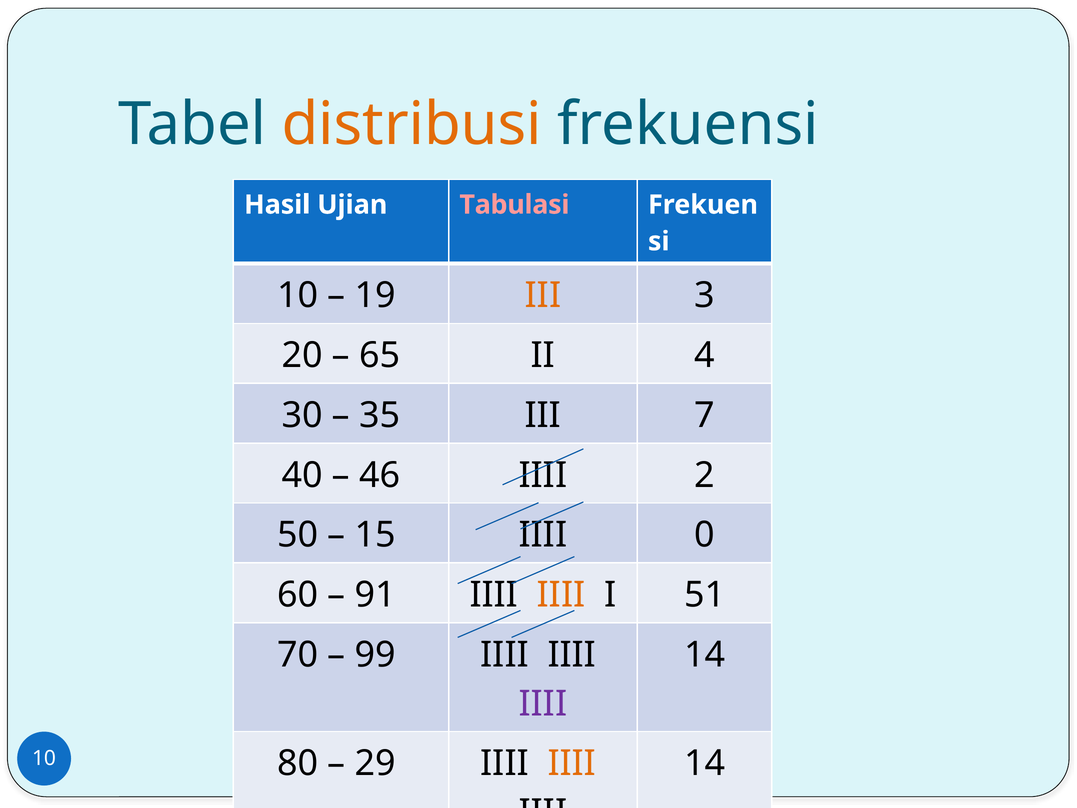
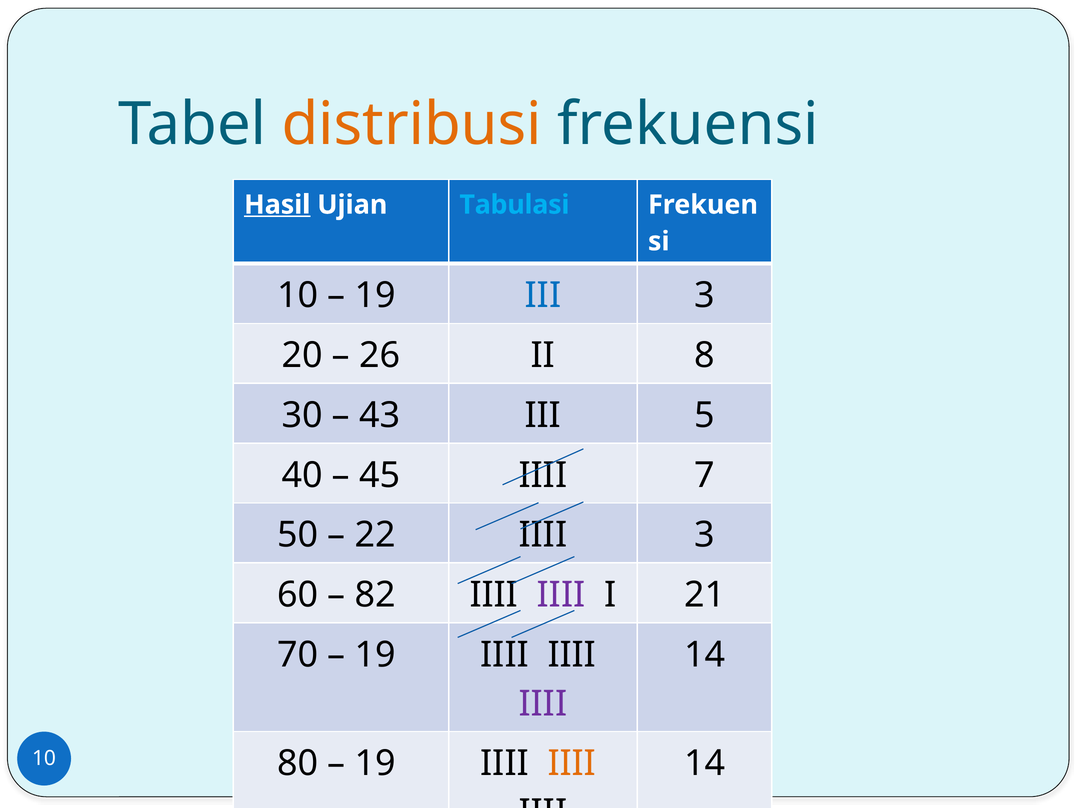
Hasil underline: none -> present
Tabulasi colour: pink -> light blue
III at (543, 296) colour: orange -> blue
65: 65 -> 26
II 4: 4 -> 8
35: 35 -> 43
7: 7 -> 5
46: 46 -> 45
2: 2 -> 7
15: 15 -> 22
IIII 0: 0 -> 3
91: 91 -> 82
IIII at (561, 595) colour: orange -> purple
51: 51 -> 21
99 at (375, 654): 99 -> 19
29 at (375, 763): 29 -> 19
